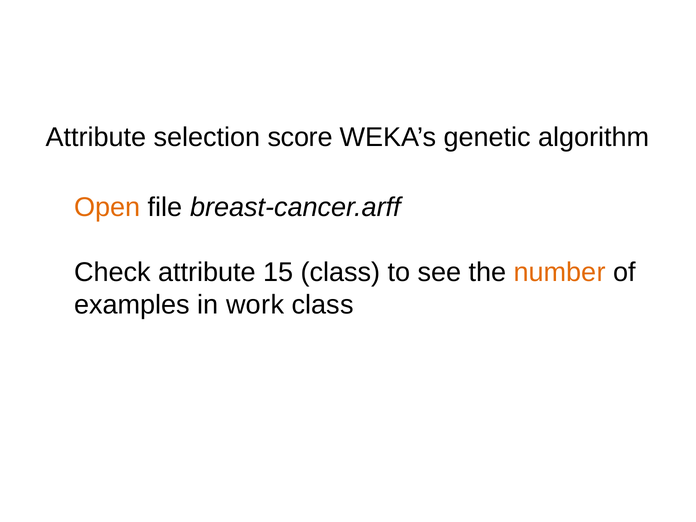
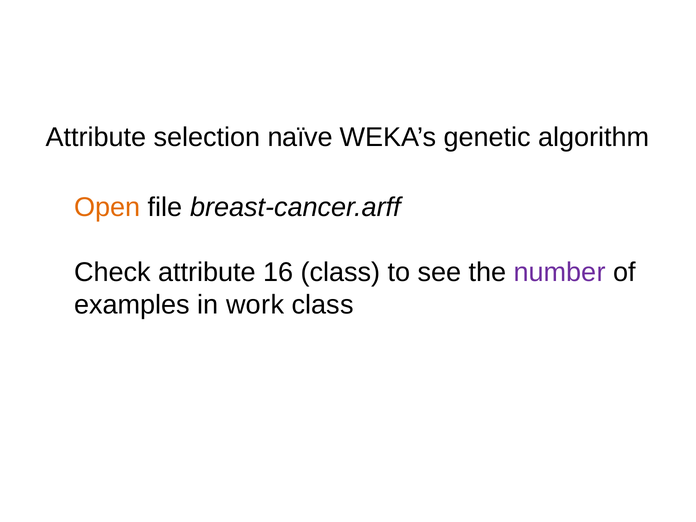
score: score -> naïve
15: 15 -> 16
number colour: orange -> purple
